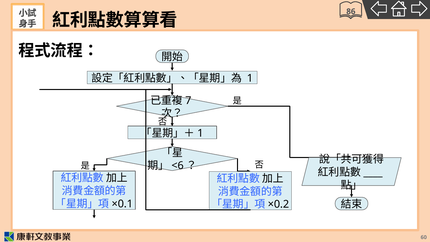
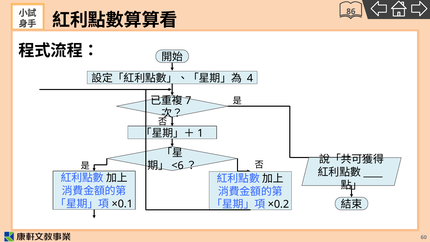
1 at (250, 78): 1 -> 4
